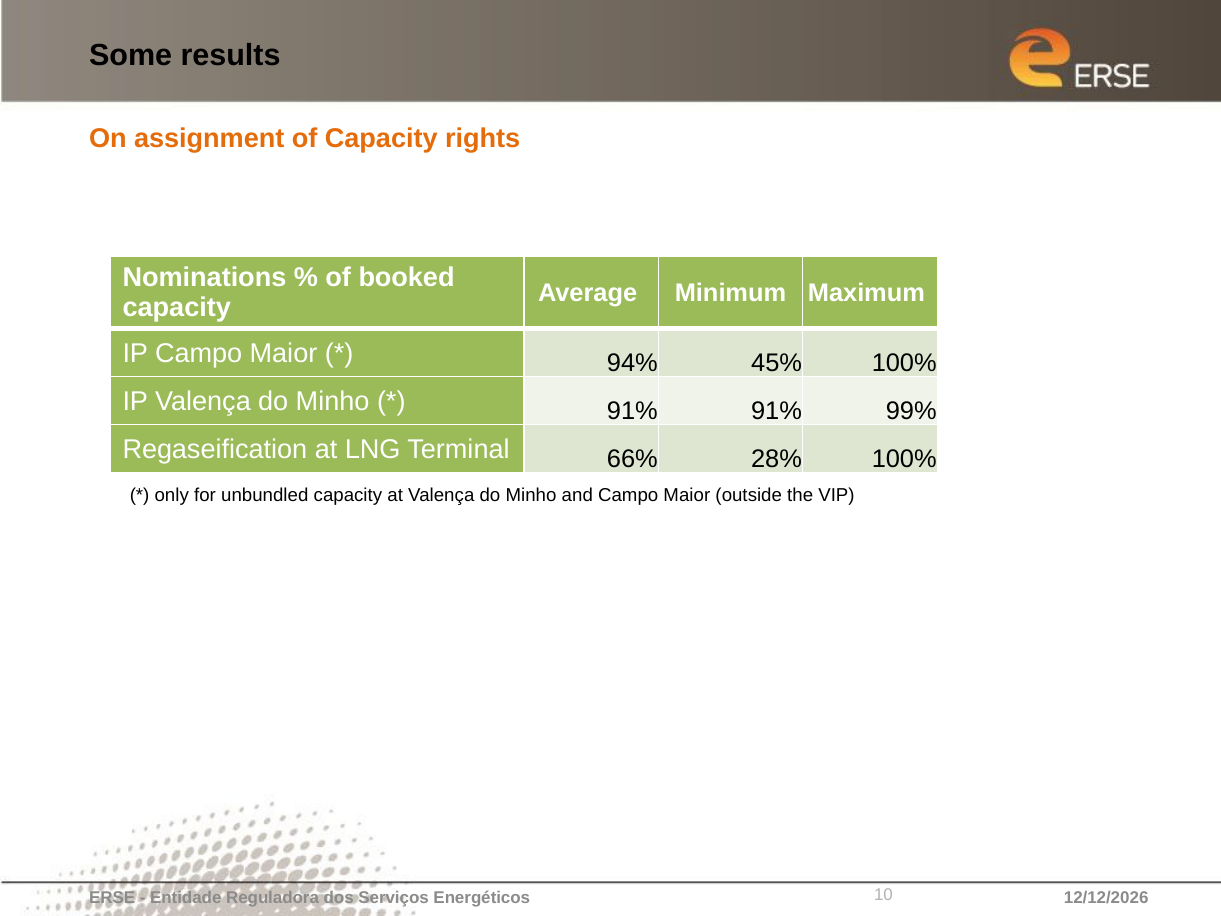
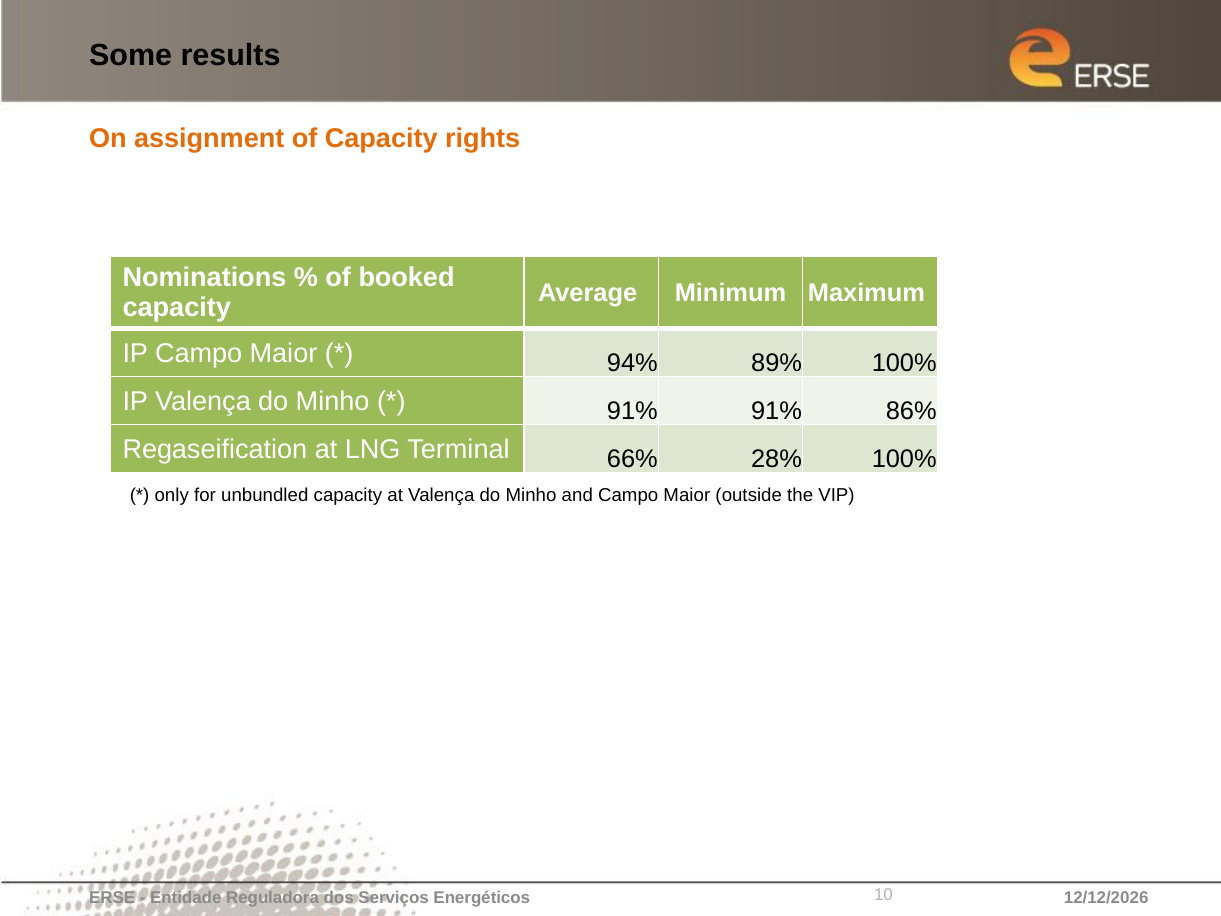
45%: 45% -> 89%
99%: 99% -> 86%
